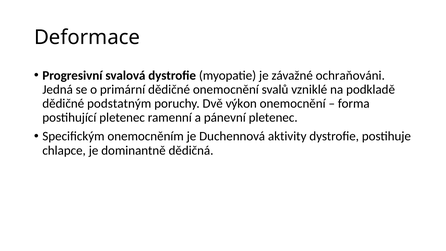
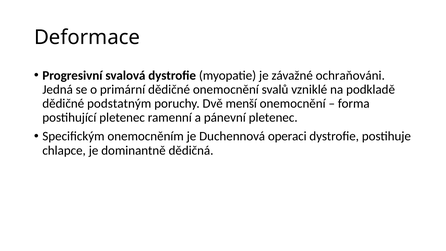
výkon: výkon -> menší
aktivity: aktivity -> operaci
